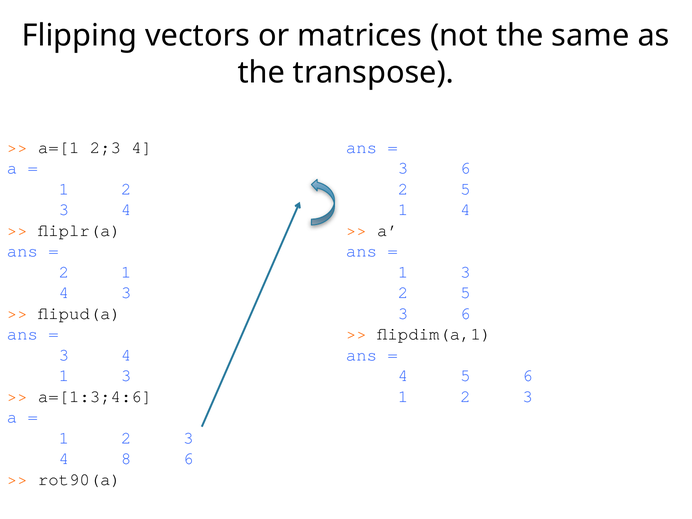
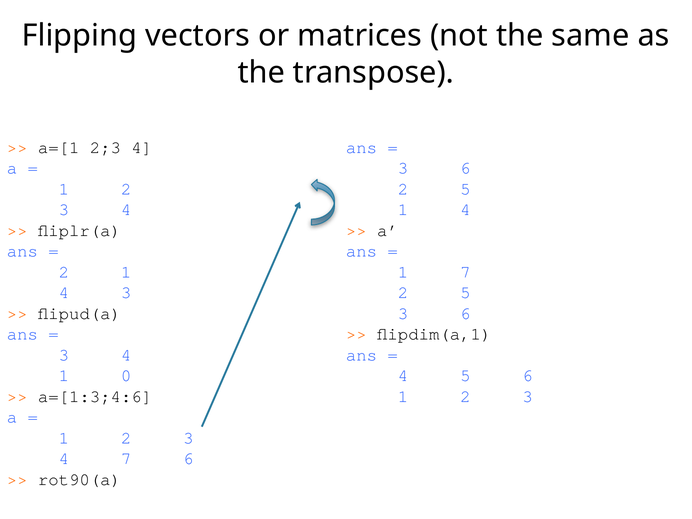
3 at (465, 272): 3 -> 7
3 at (126, 376): 3 -> 0
4 8: 8 -> 7
